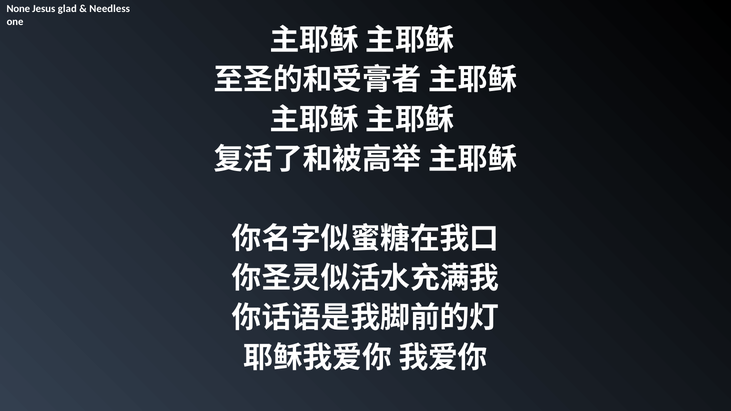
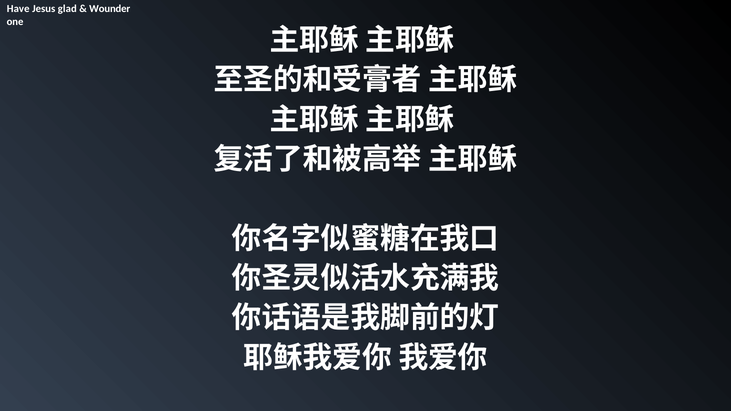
None: None -> Have
Needless: Needless -> Wounder
